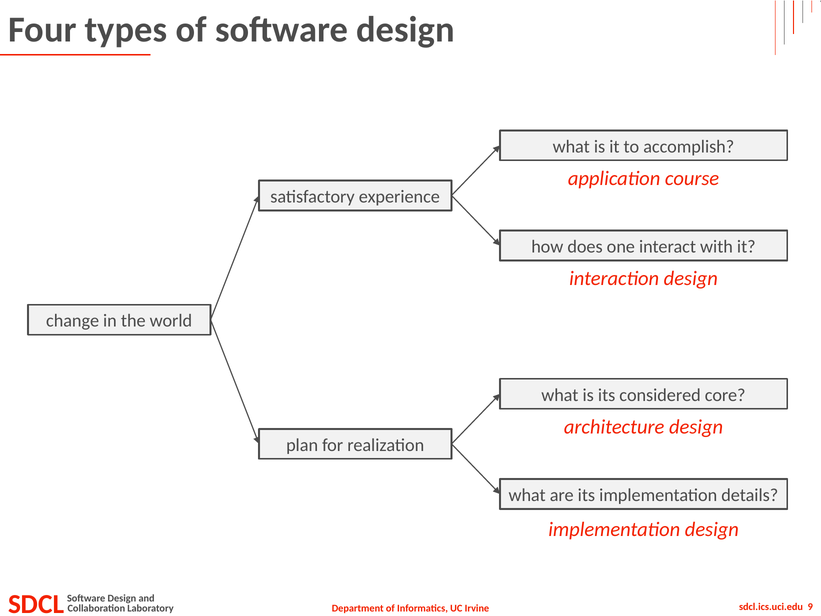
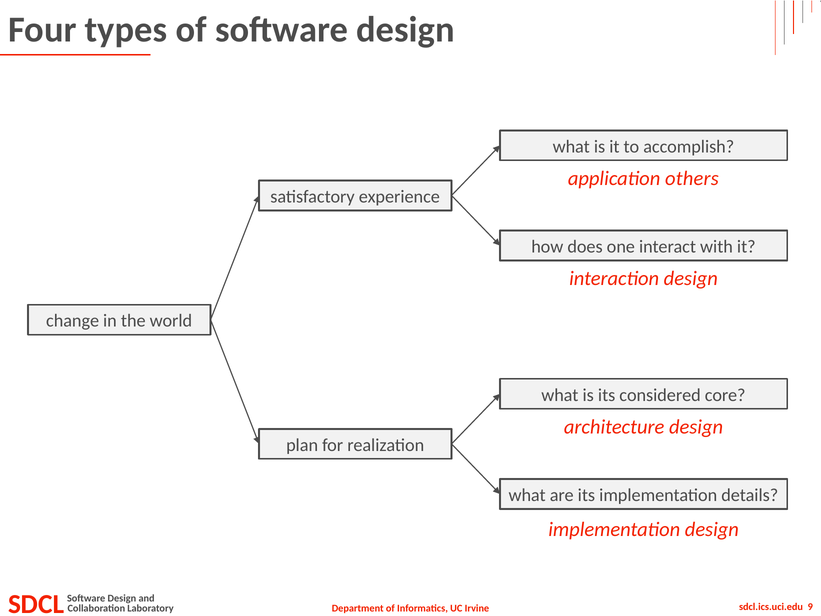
course: course -> others
